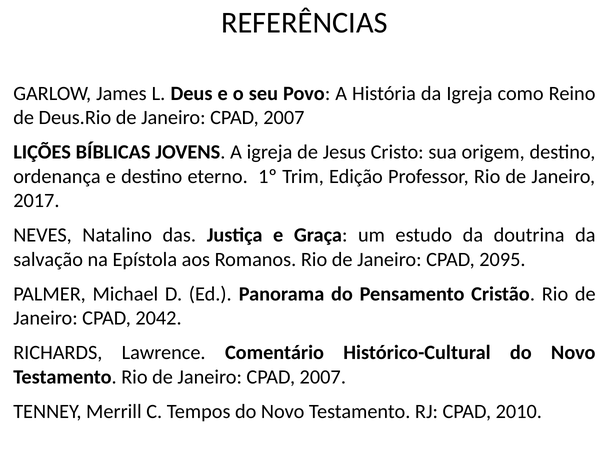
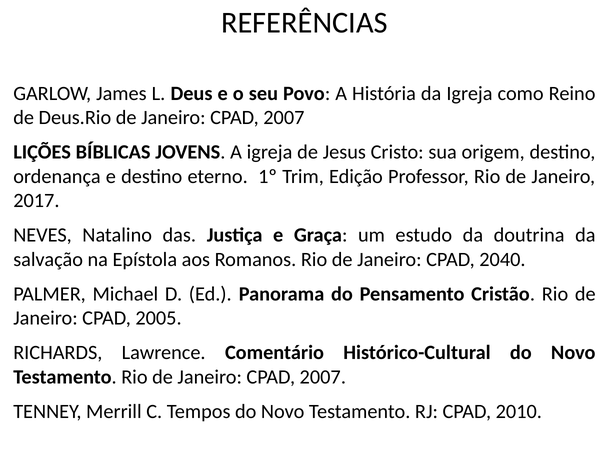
2095: 2095 -> 2040
2042: 2042 -> 2005
